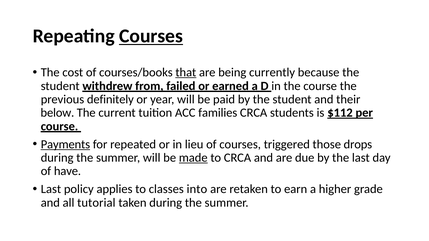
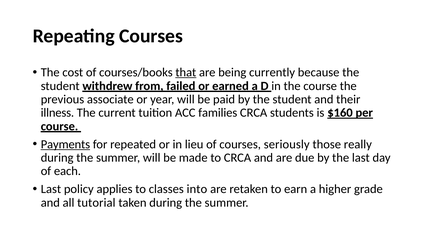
Courses at (151, 36) underline: present -> none
definitely: definitely -> associate
below: below -> illness
$112: $112 -> $160
triggered: triggered -> seriously
drops: drops -> really
made underline: present -> none
have: have -> each
